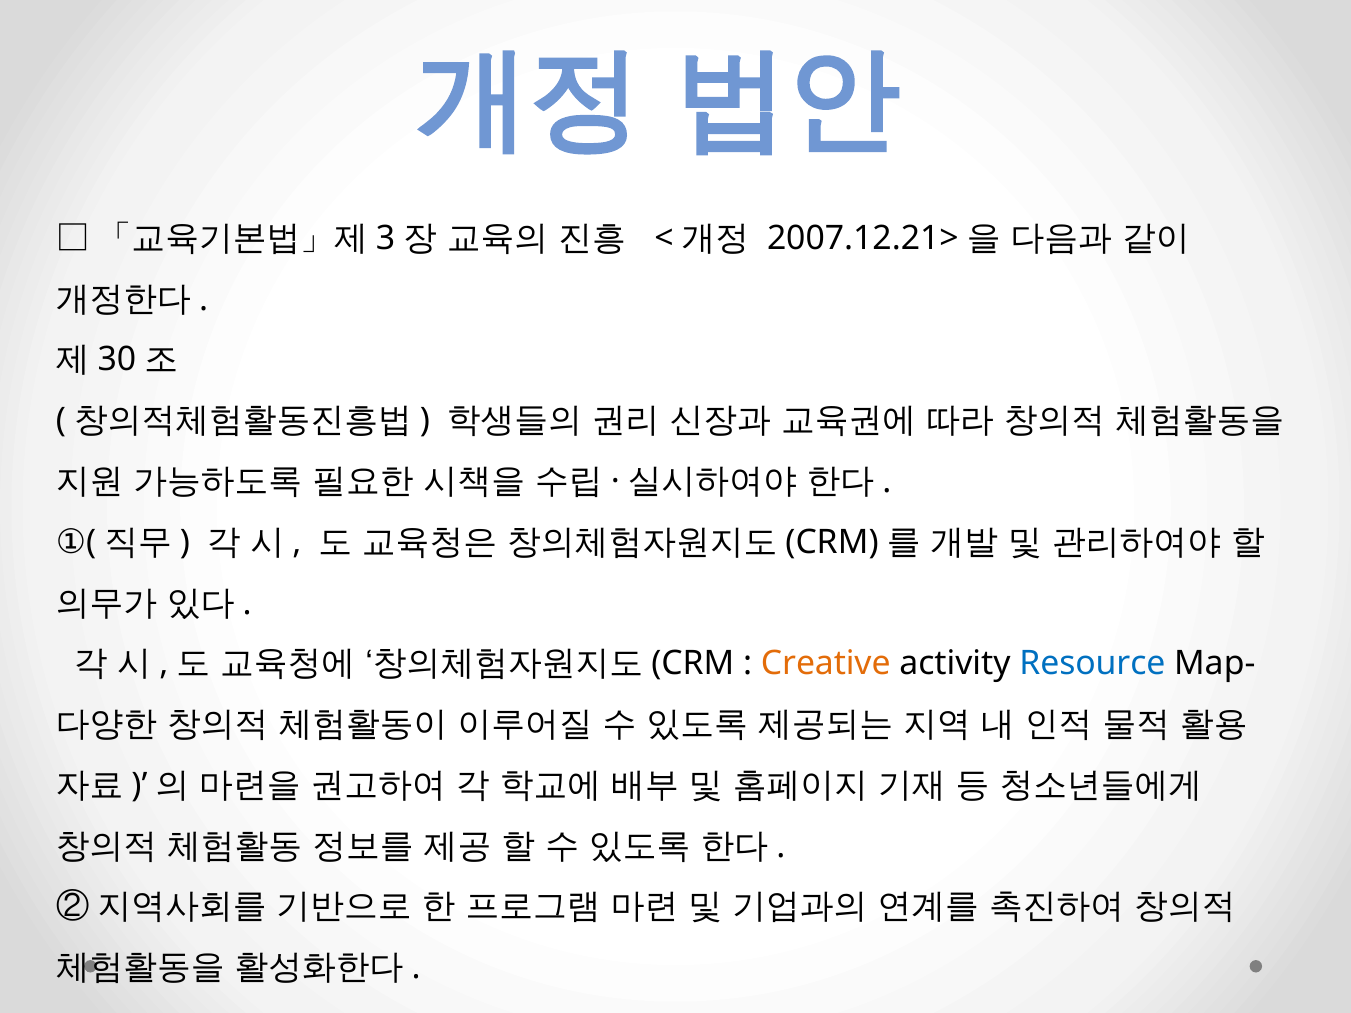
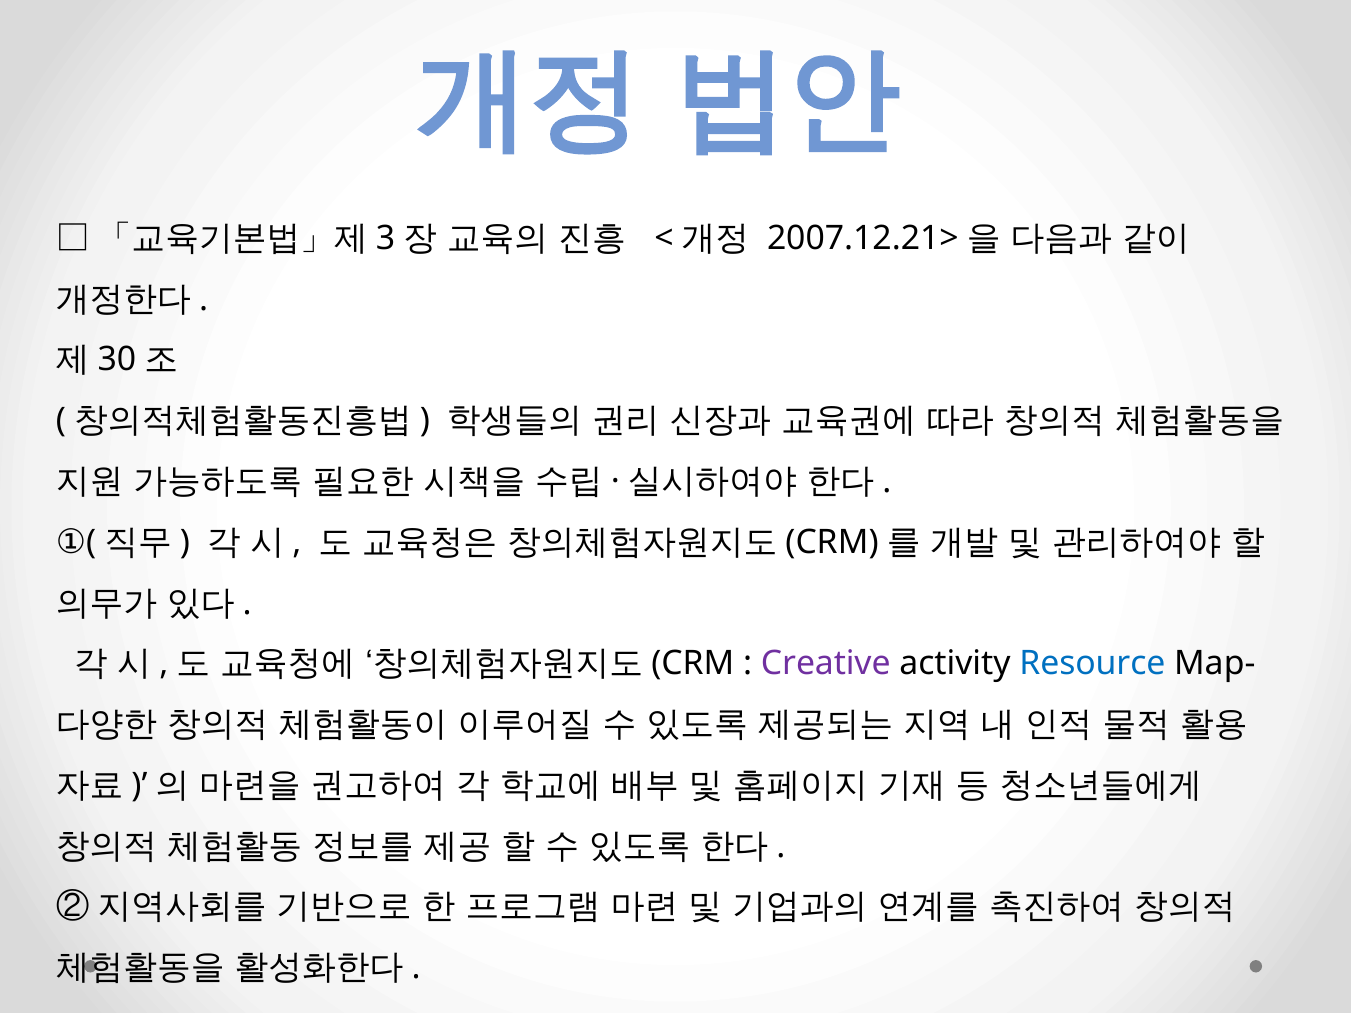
Creative colour: orange -> purple
